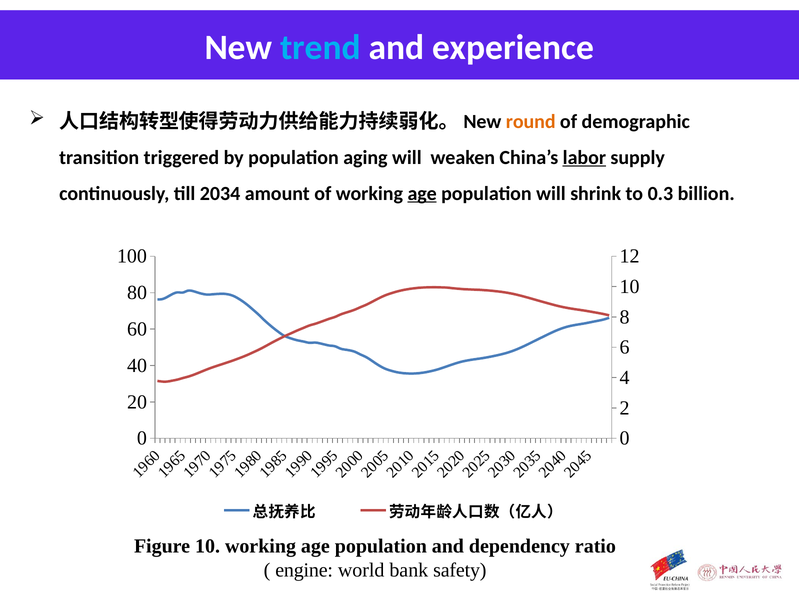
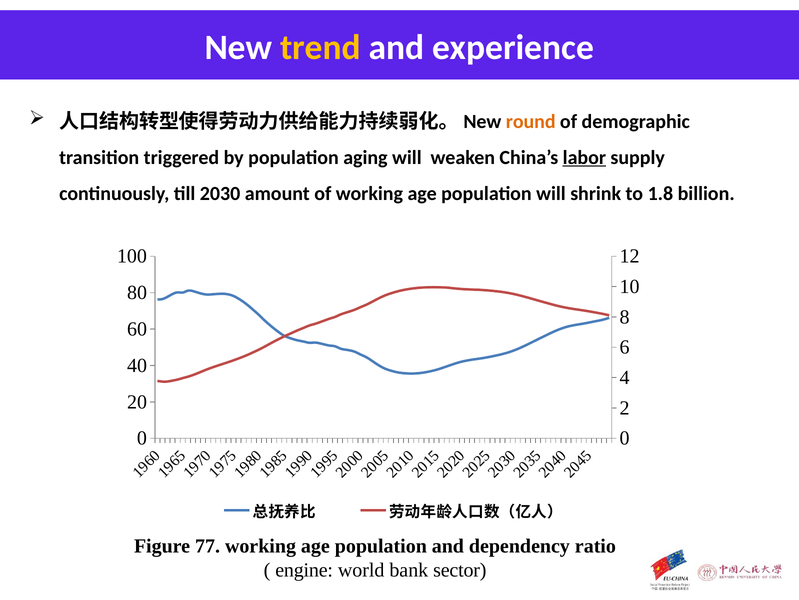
trend colour: light blue -> yellow
2034: 2034 -> 2030
age at (422, 193) underline: present -> none
0.3: 0.3 -> 1.8
Figure 10: 10 -> 77
safety: safety -> sector
